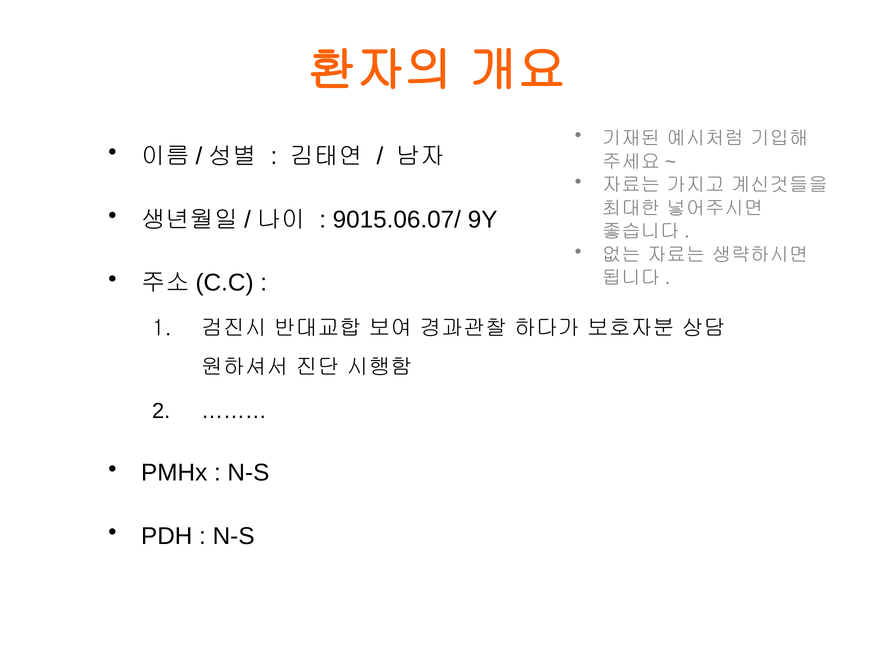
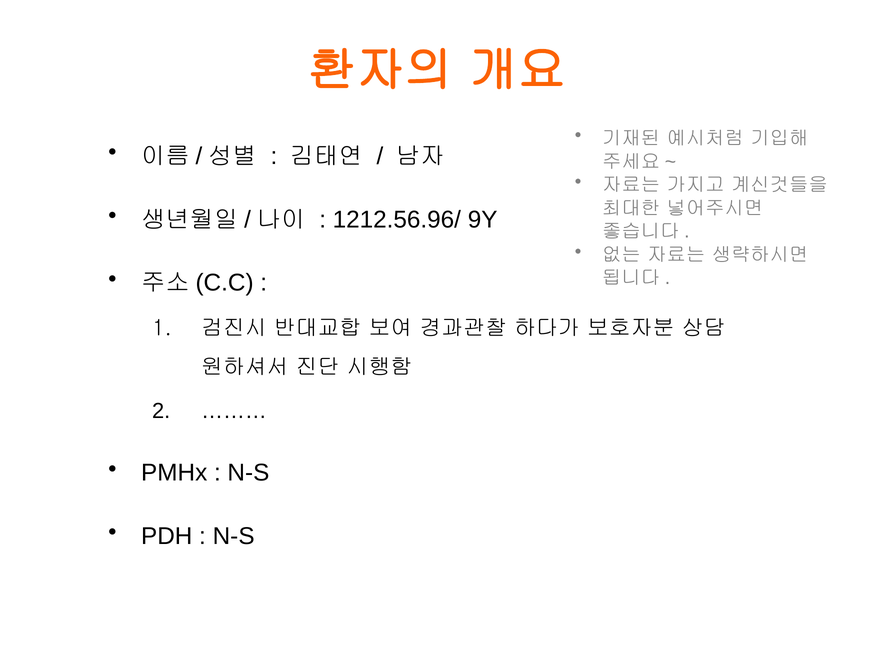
9015.06.07/: 9015.06.07/ -> 1212.56.96/
